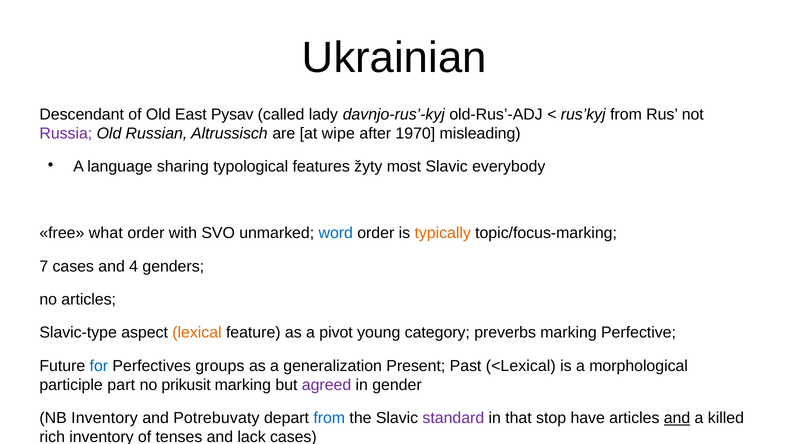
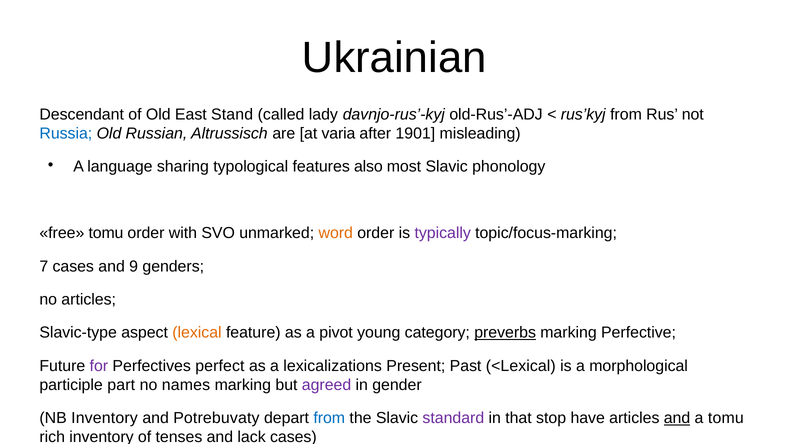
Pysav: Pysav -> Stand
Russia colour: purple -> blue
wipe: wipe -> varia
1970: 1970 -> 1901
žyty: žyty -> also
everybody: everybody -> phonology
free what: what -> tomu
word colour: blue -> orange
typically colour: orange -> purple
4: 4 -> 9
preverbs underline: none -> present
for colour: blue -> purple
groups: groups -> perfect
generalization: generalization -> lexicalizations
prikusit: prikusit -> names
a killed: killed -> tomu
